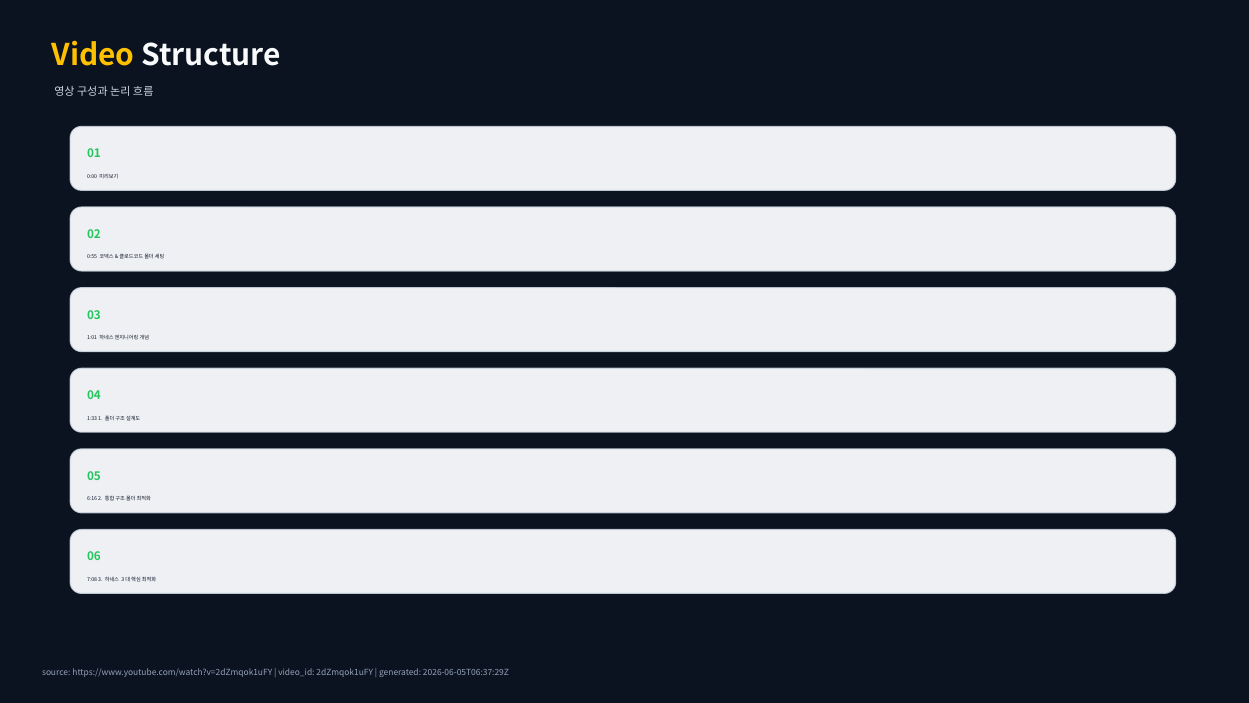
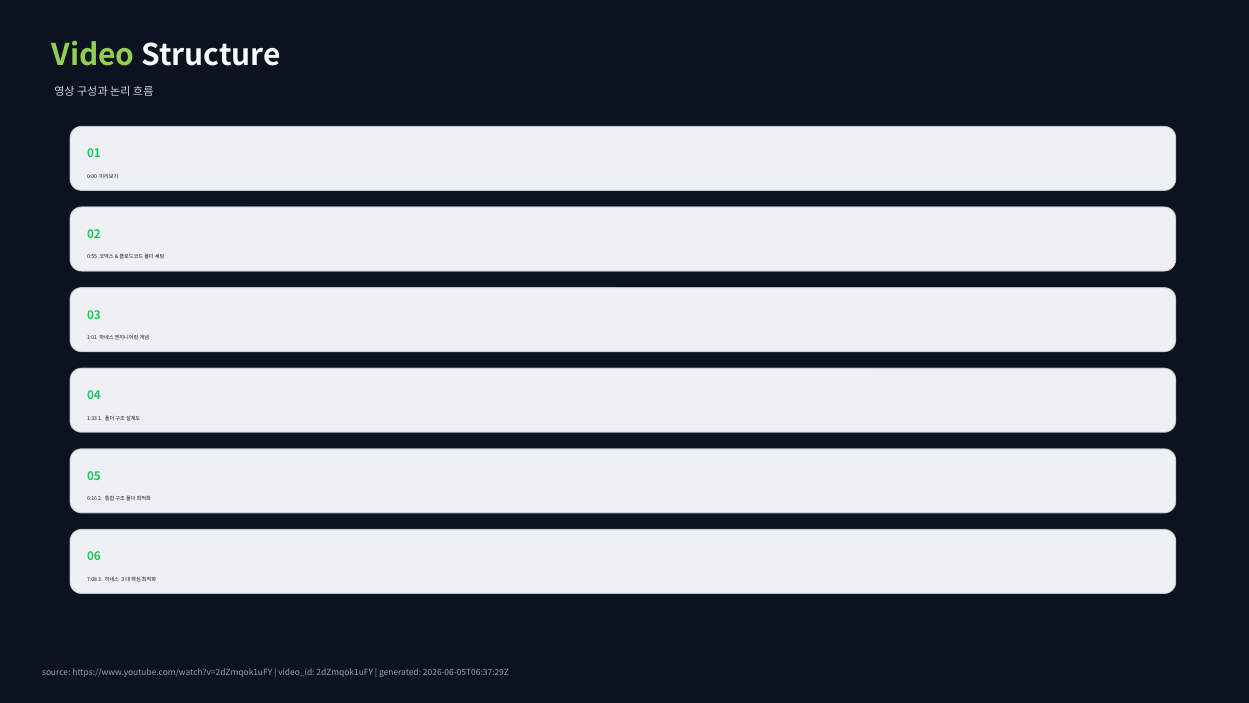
Video colour: yellow -> light green
